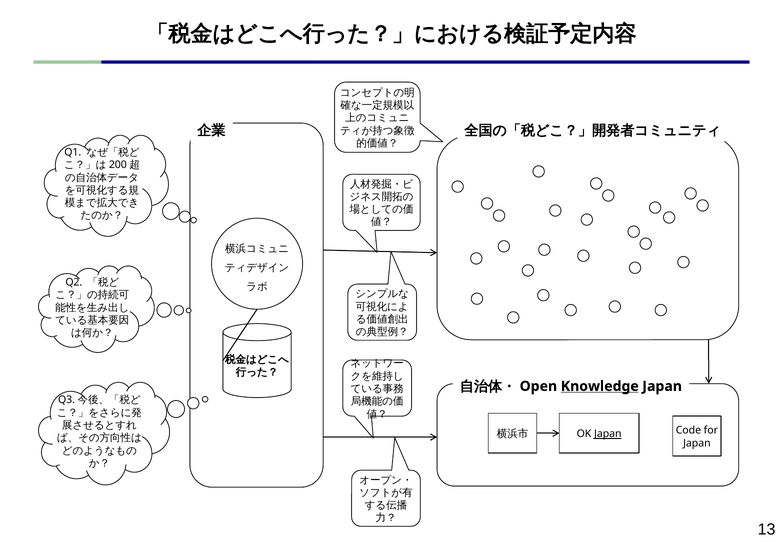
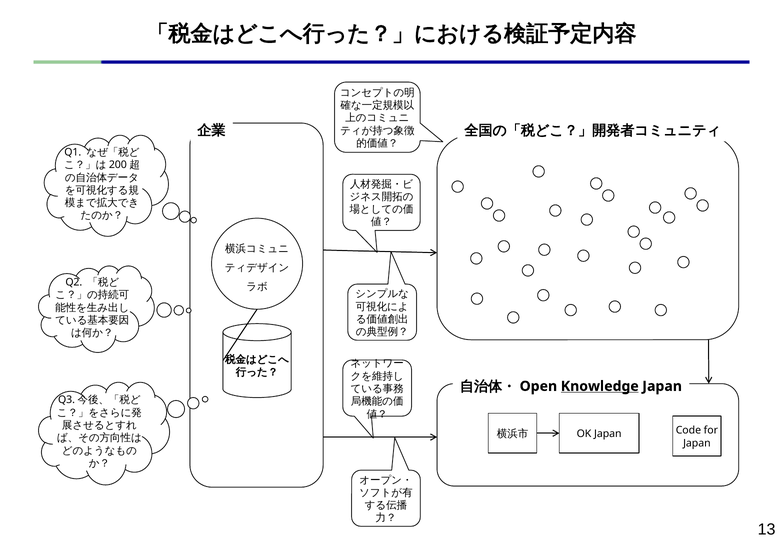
Japan at (608, 434) underline: present -> none
